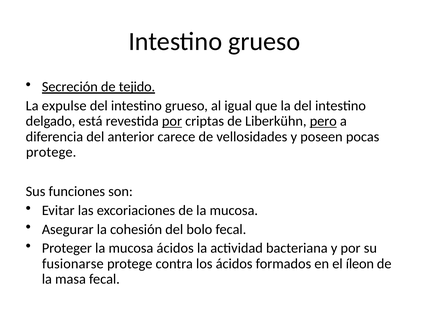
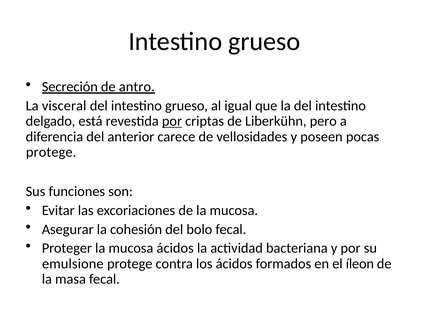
tejido: tejido -> antro
expulse: expulse -> visceral
pero underline: present -> none
fusionarse: fusionarse -> emulsione
